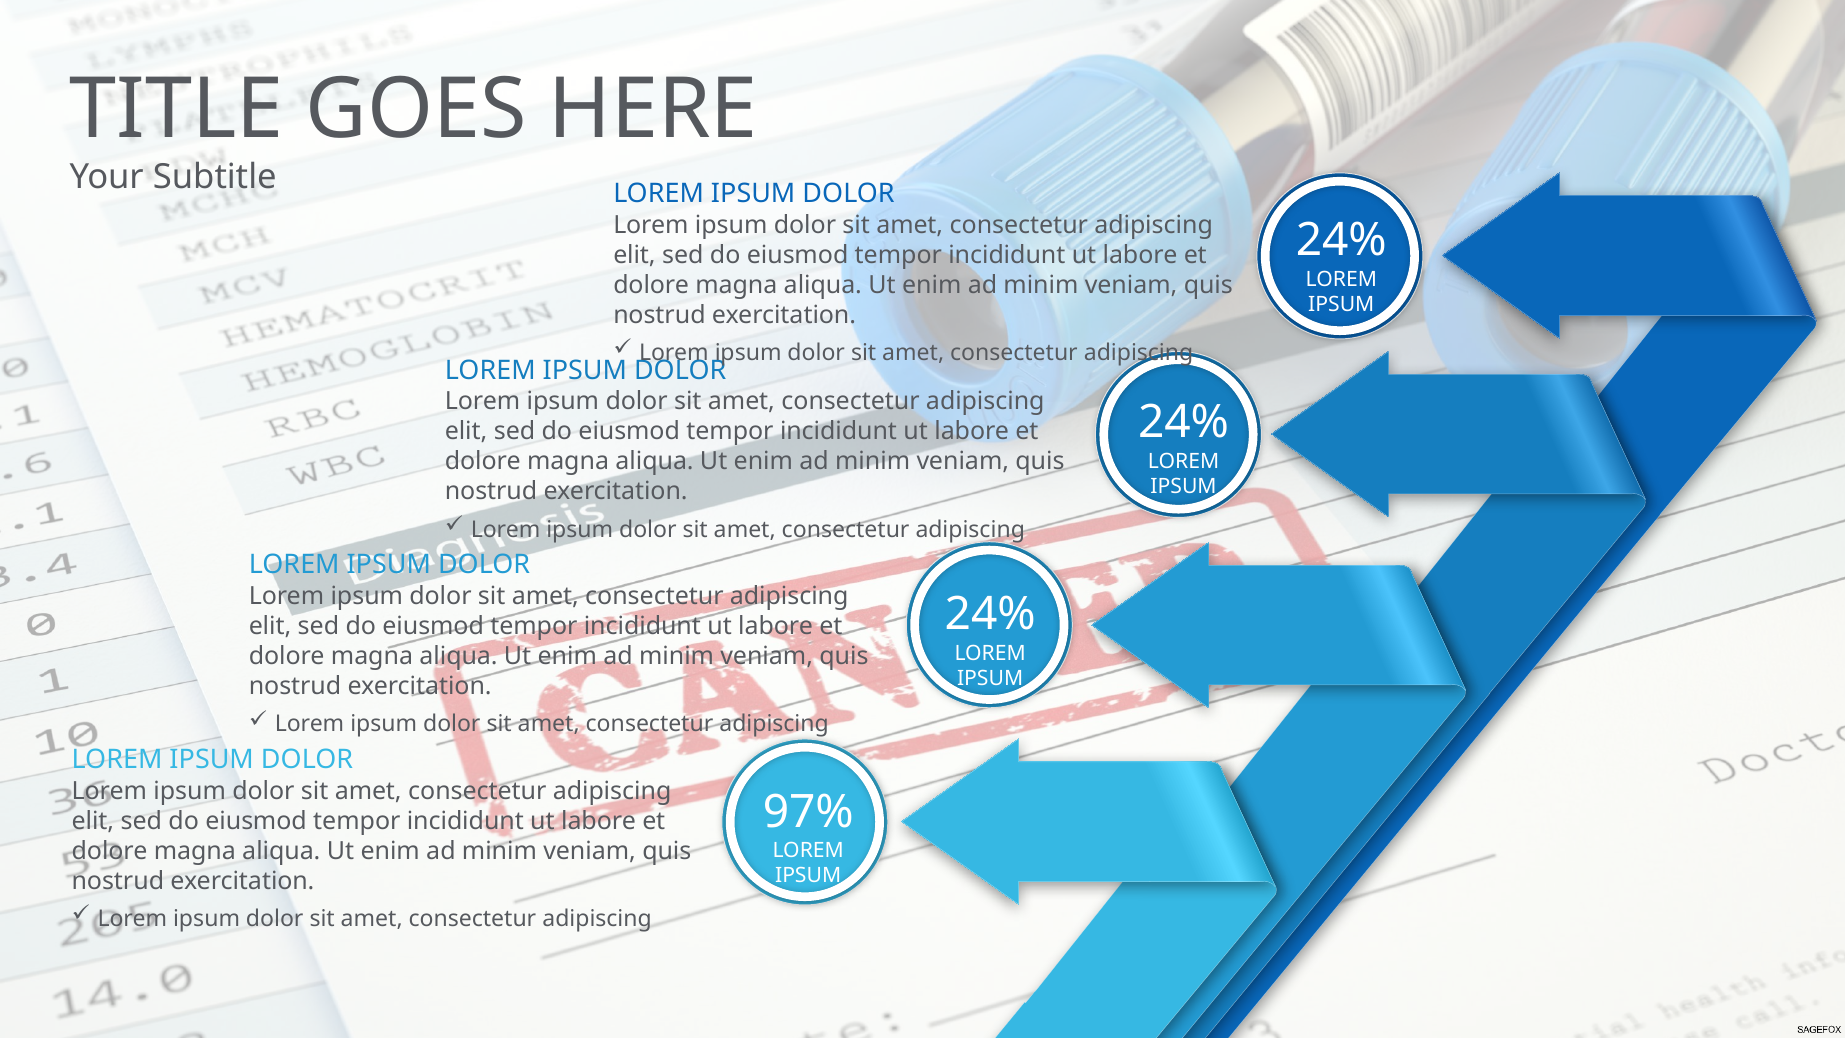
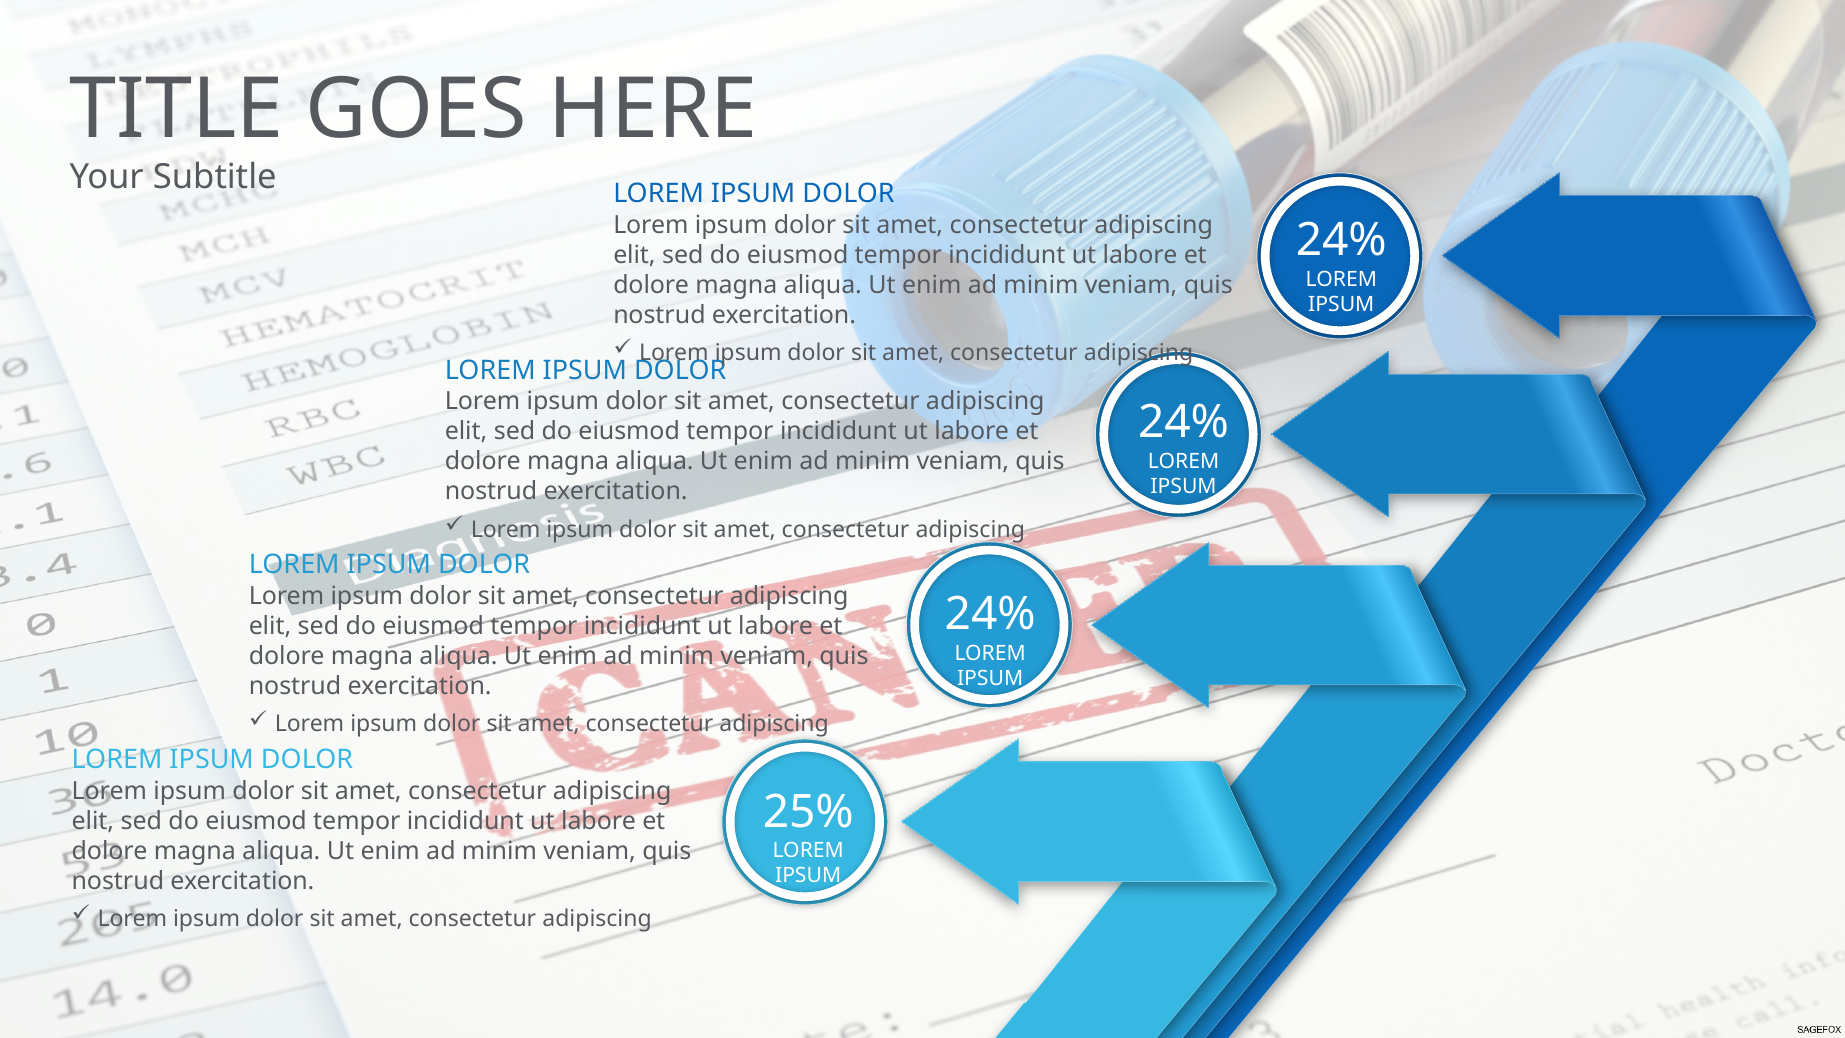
97%: 97% -> 25%
